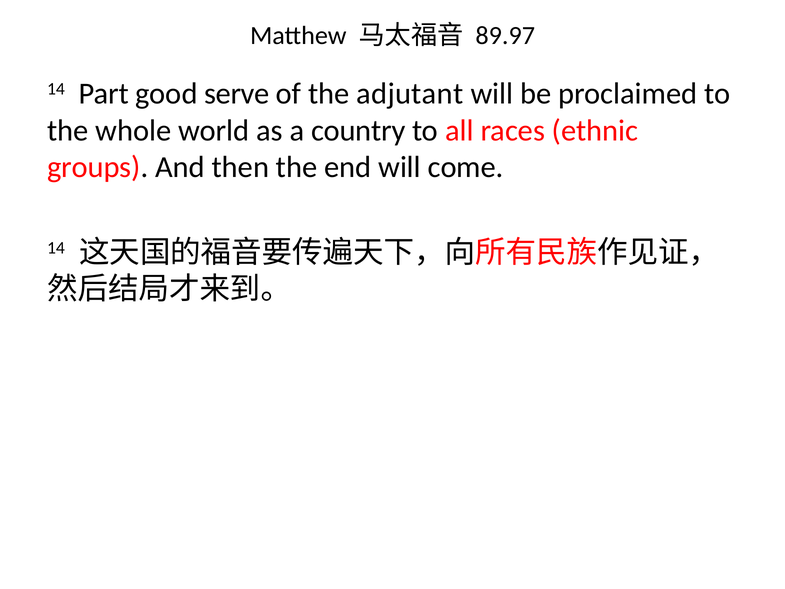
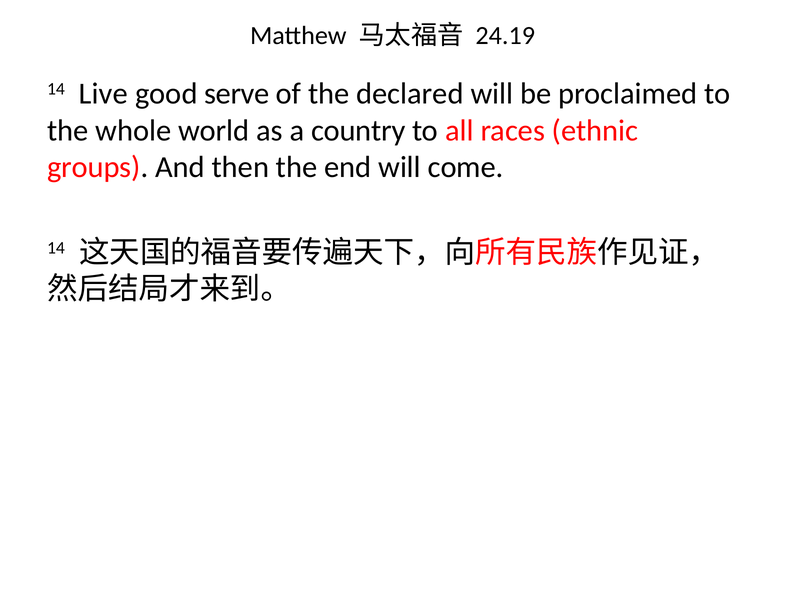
89.97: 89.97 -> 24.19
Part: Part -> Live
adjutant: adjutant -> declared
